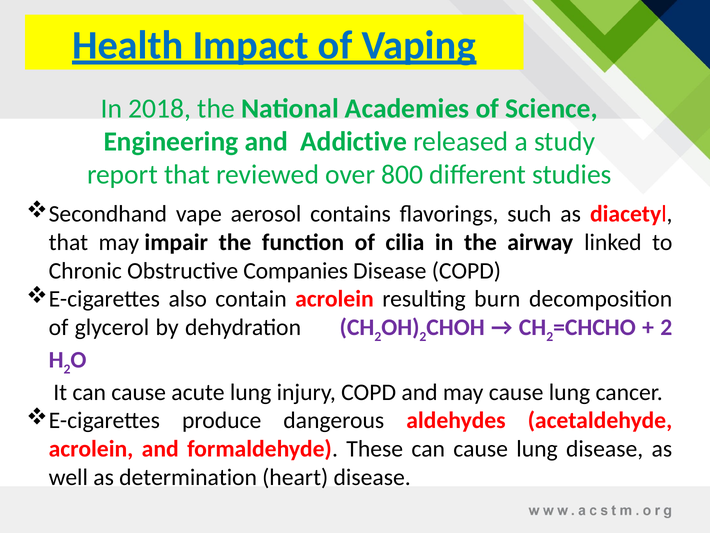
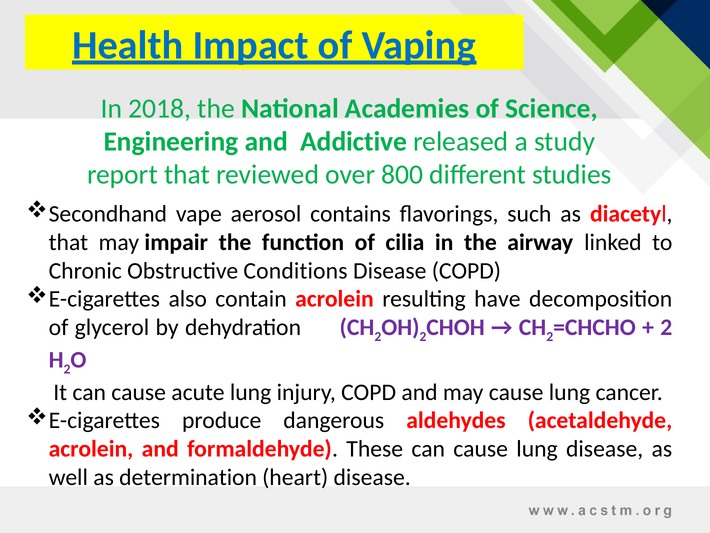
Companies: Companies -> Conditions
burn: burn -> have
